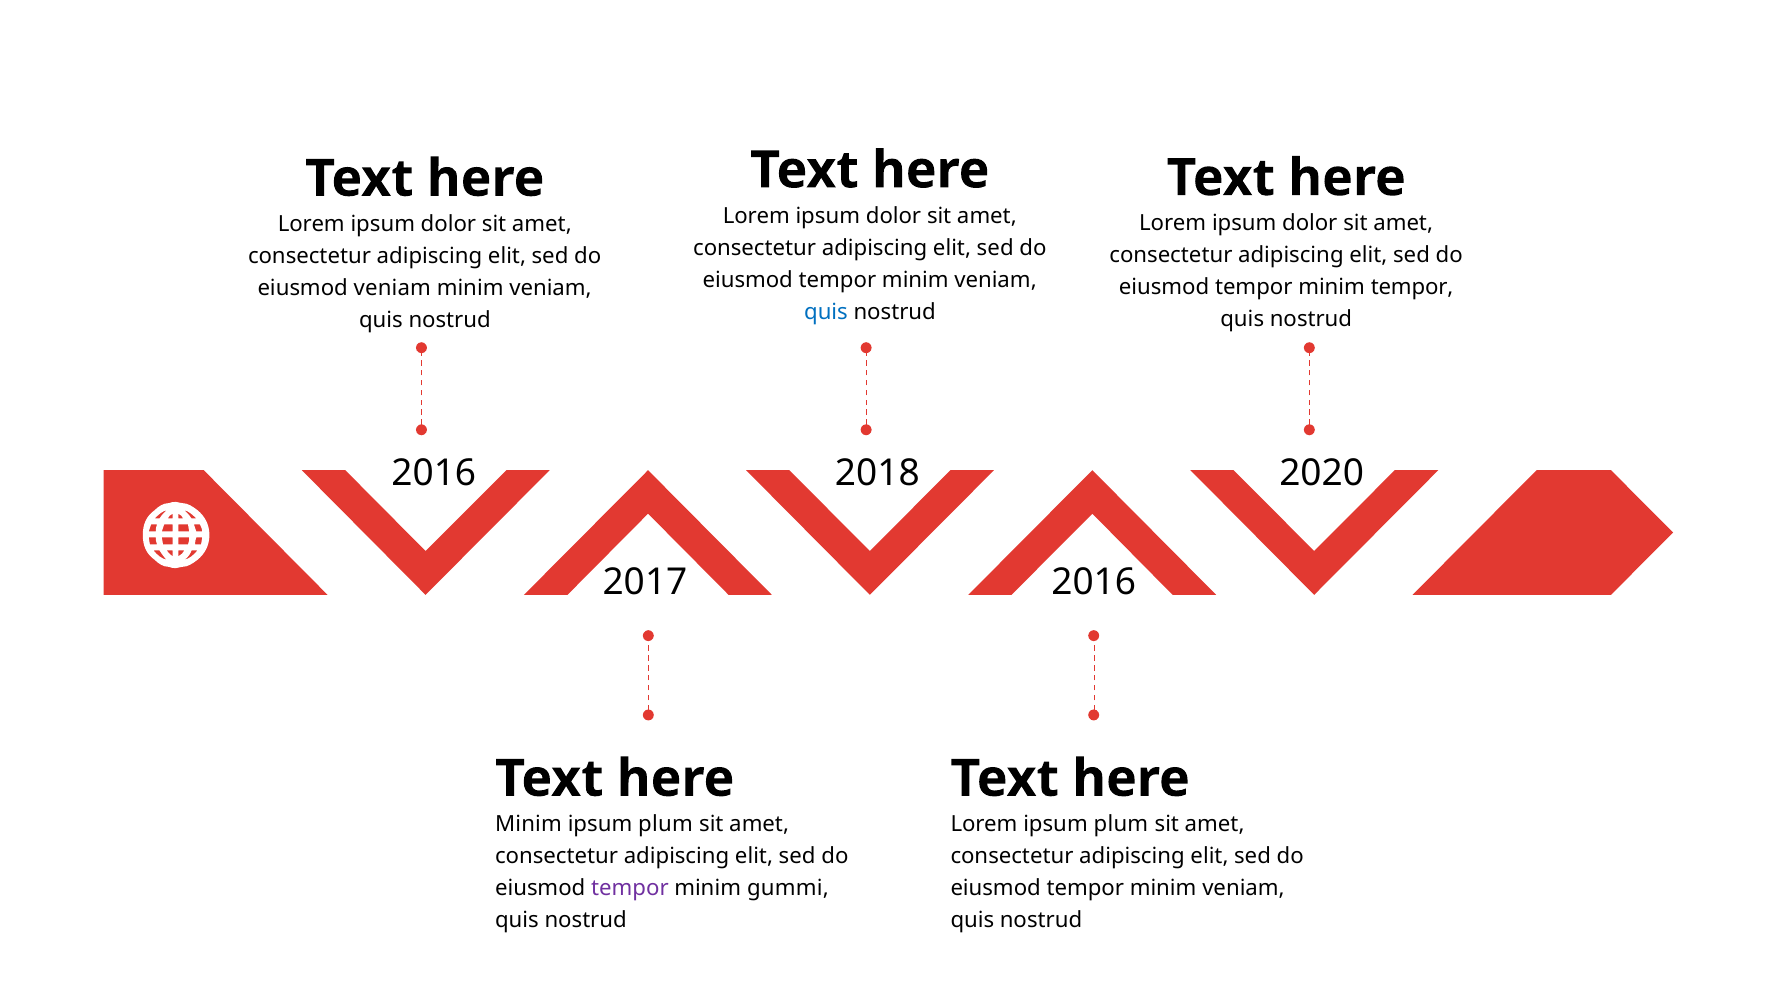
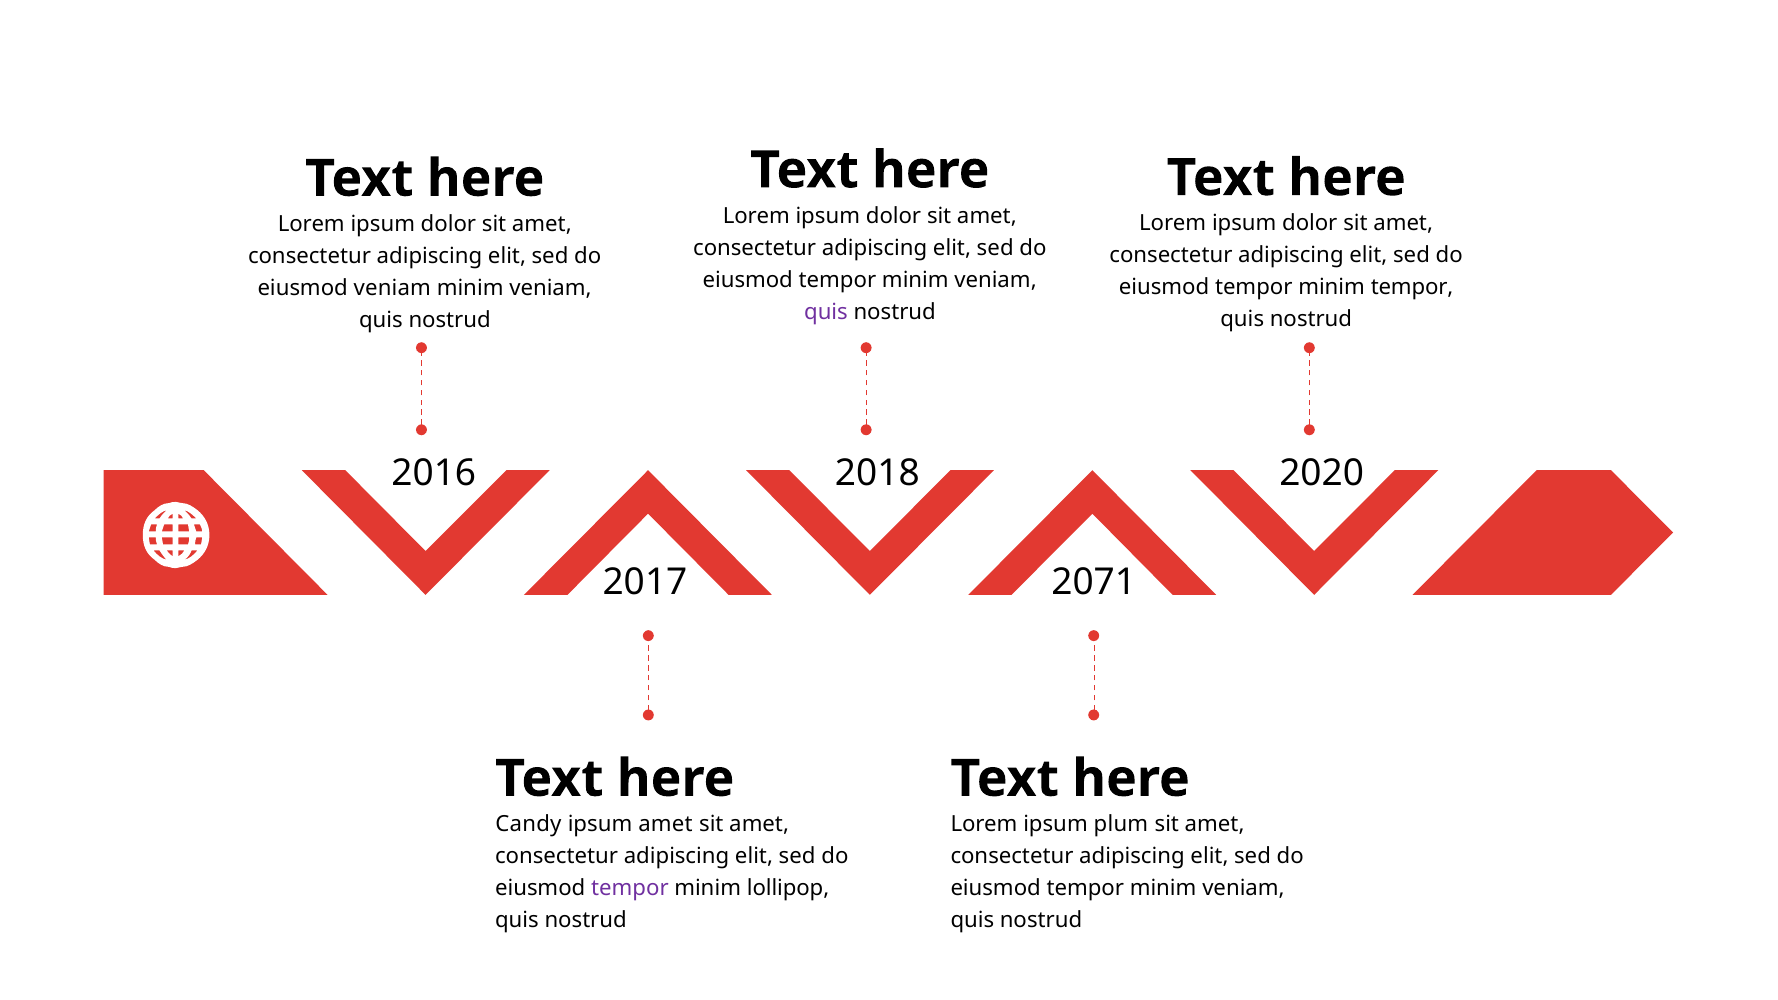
quis at (826, 312) colour: blue -> purple
2017 2016: 2016 -> 2071
Minim at (528, 824): Minim -> Candy
plum at (666, 824): plum -> amet
gummi: gummi -> lollipop
